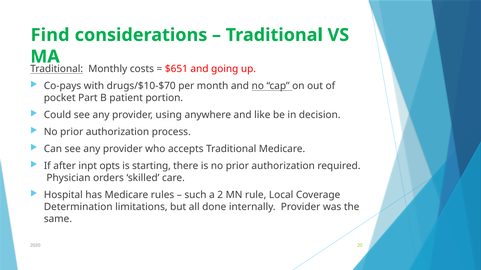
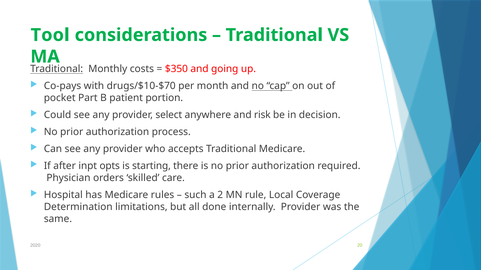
Find: Find -> Tool
$651: $651 -> $350
using: using -> select
like: like -> risk
